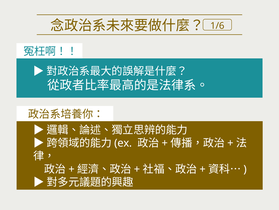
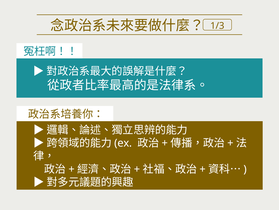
1/6: 1/6 -> 1/3
